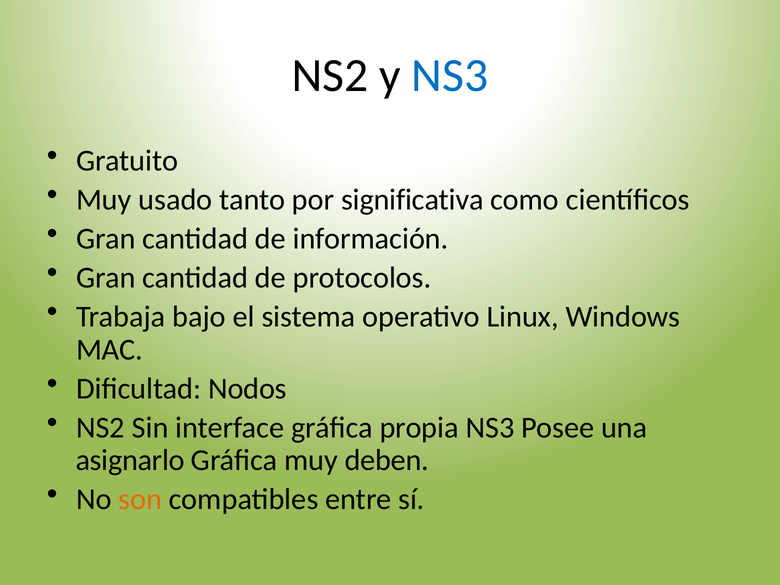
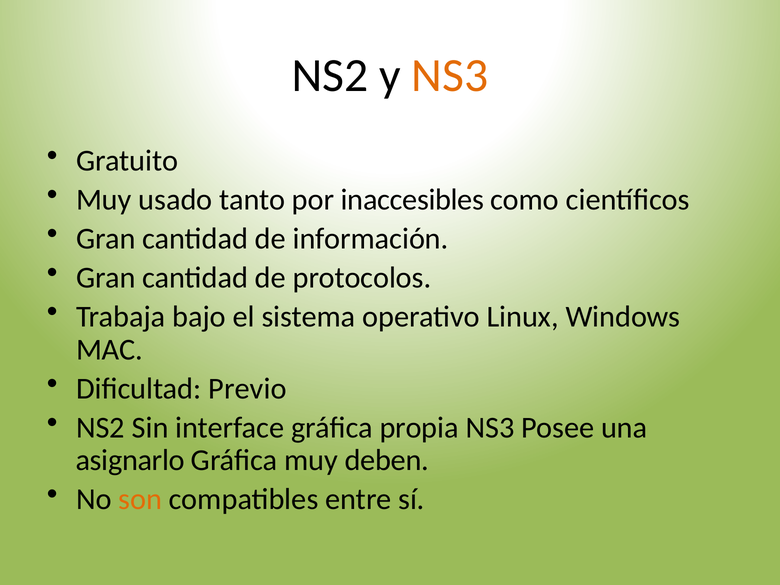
NS3 at (450, 76) colour: blue -> orange
significativa: significativa -> inaccesibles
Nodos: Nodos -> Previo
